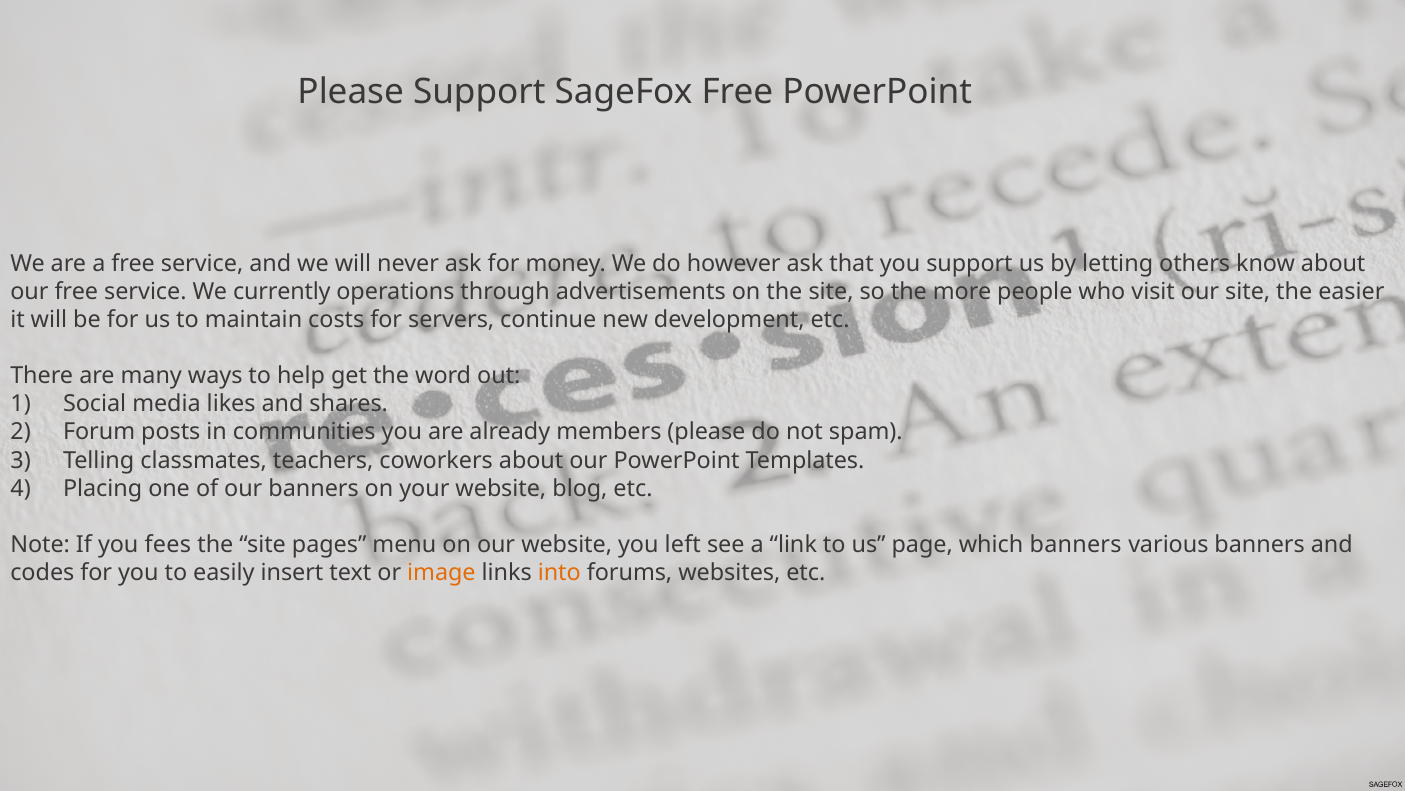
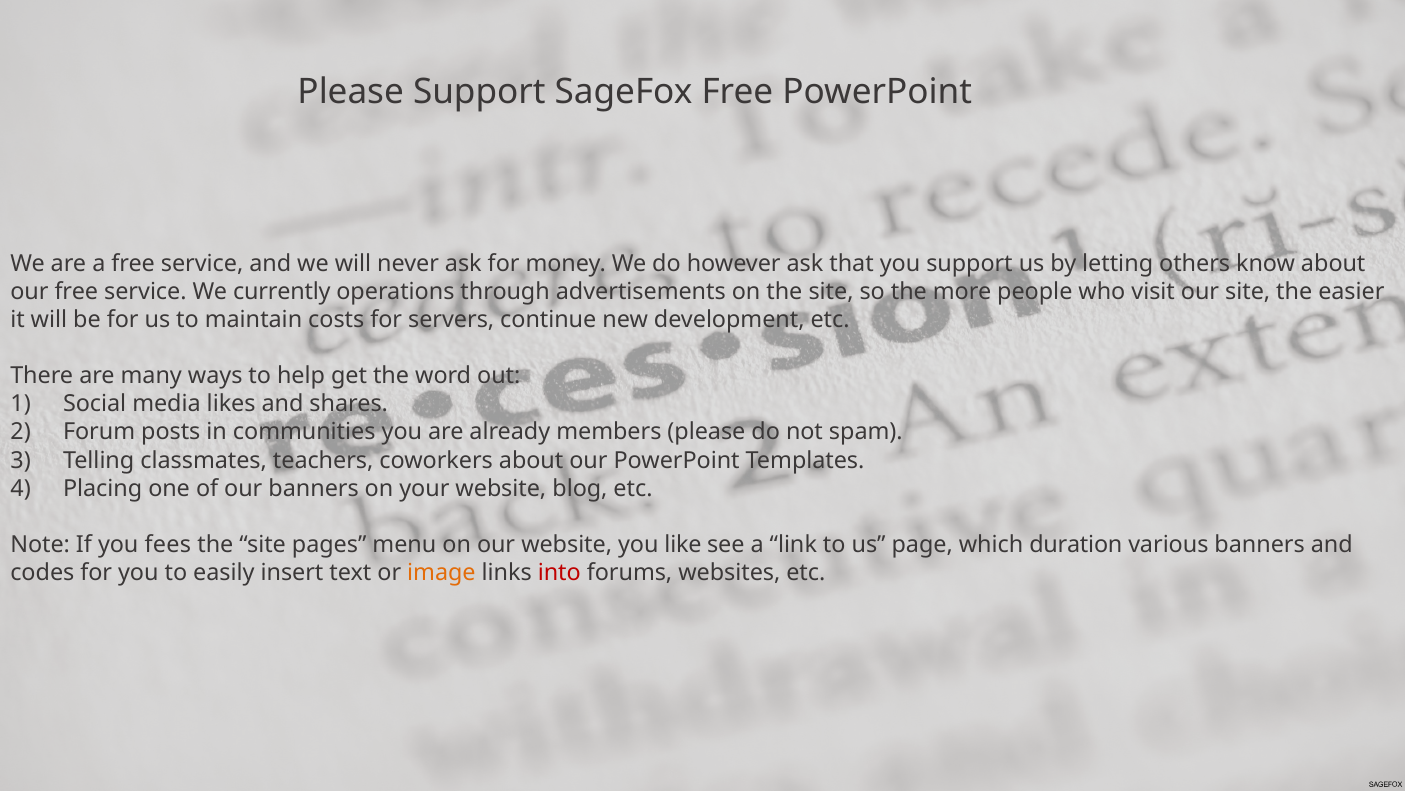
left: left -> like
which banners: banners -> duration
into colour: orange -> red
